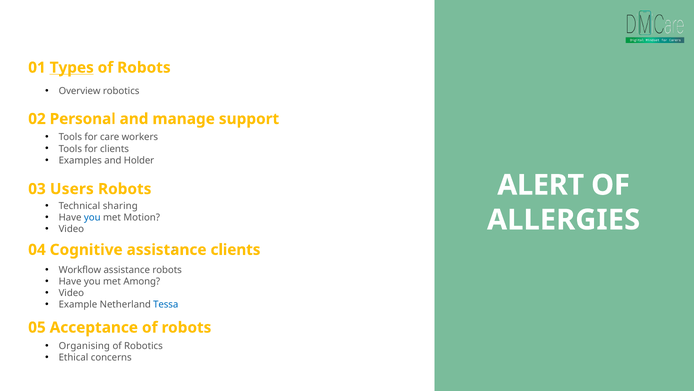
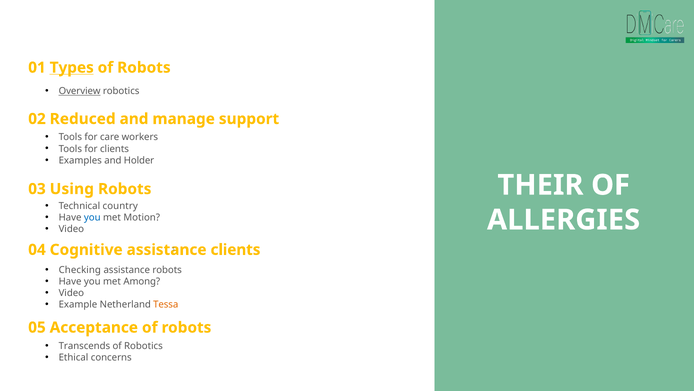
Overview underline: none -> present
Personal: Personal -> Reduced
ALERT: ALERT -> THEIR
Users: Users -> Using
sharing: sharing -> country
Workflow: Workflow -> Checking
Tessa colour: blue -> orange
Organising: Organising -> Transcends
